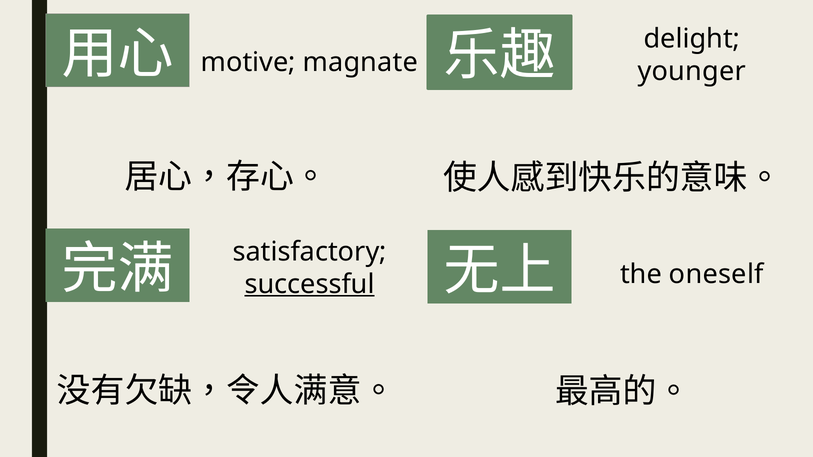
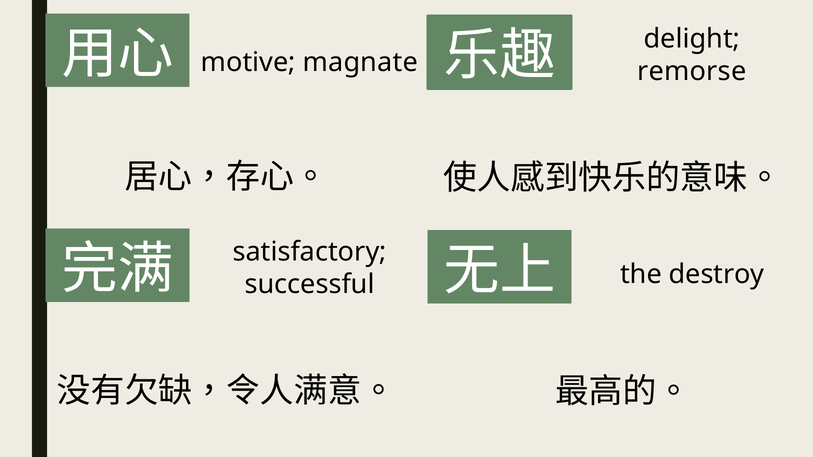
younger: younger -> remorse
successful underline: present -> none
oneself: oneself -> destroy
